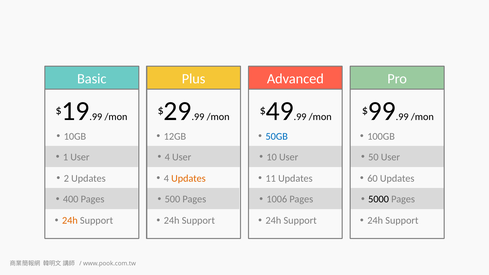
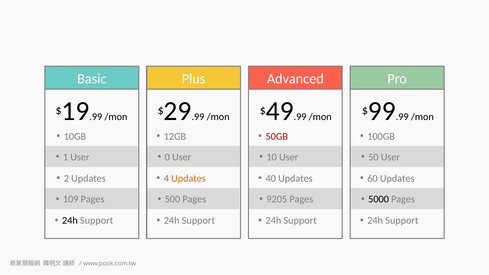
50GB colour: blue -> red
4 at (167, 157): 4 -> 0
11: 11 -> 40
400: 400 -> 109
1006: 1006 -> 9205
24h at (70, 221) colour: orange -> black
